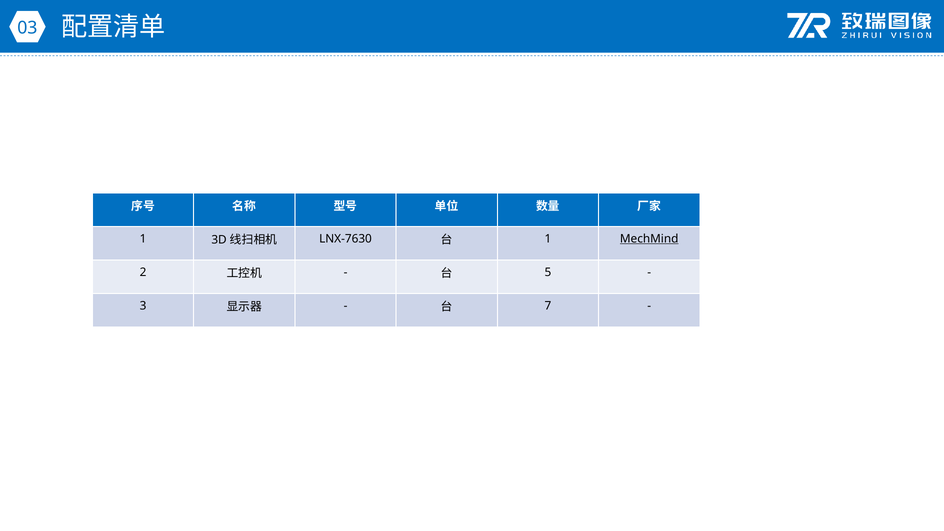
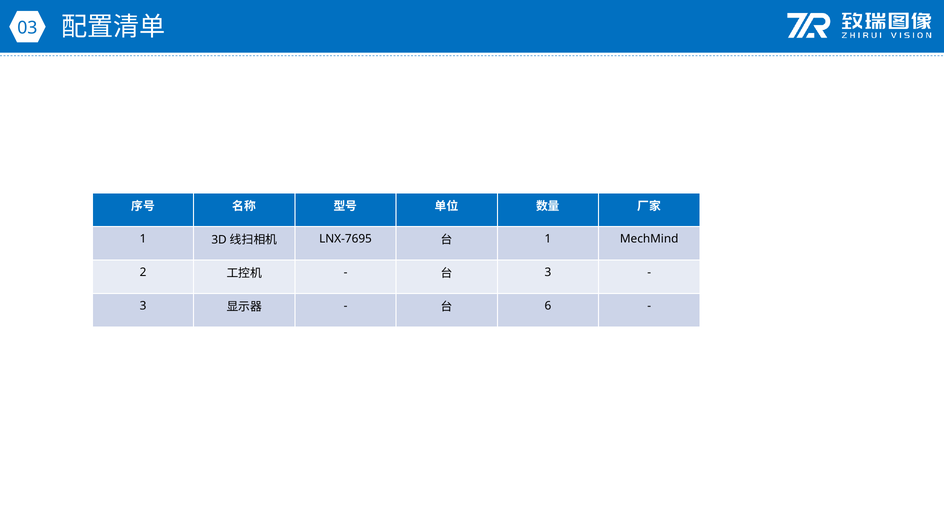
LNX-7630: LNX-7630 -> LNX-7695
MechMind underline: present -> none
5 at (548, 272): 5 -> 3
7: 7 -> 6
